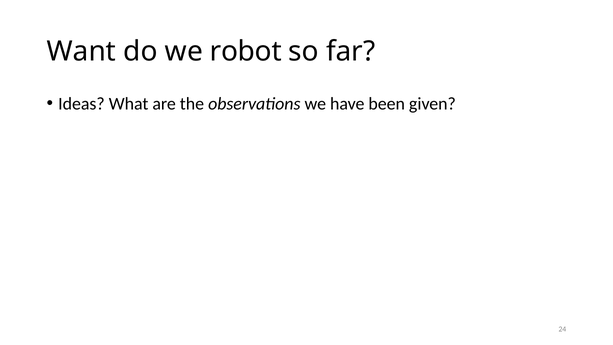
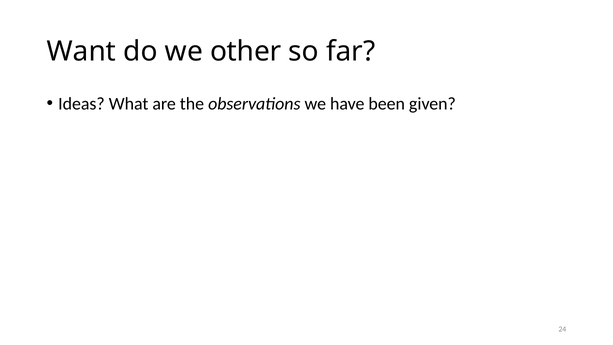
robot: robot -> other
